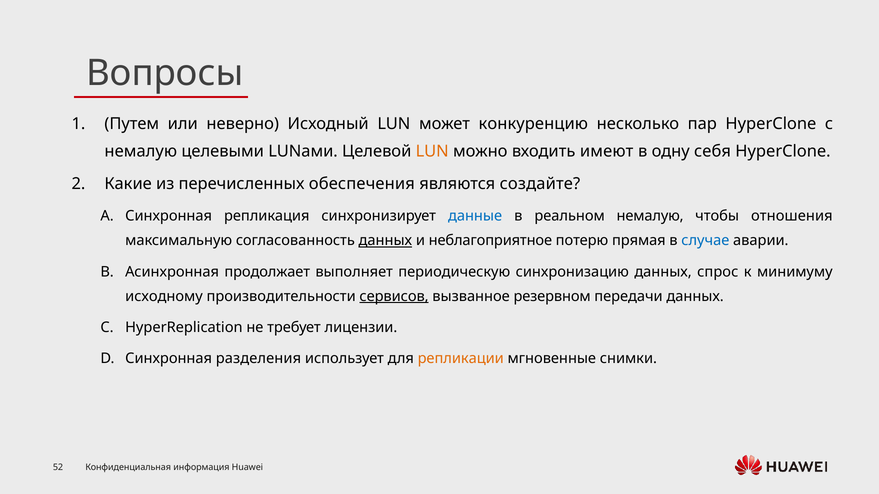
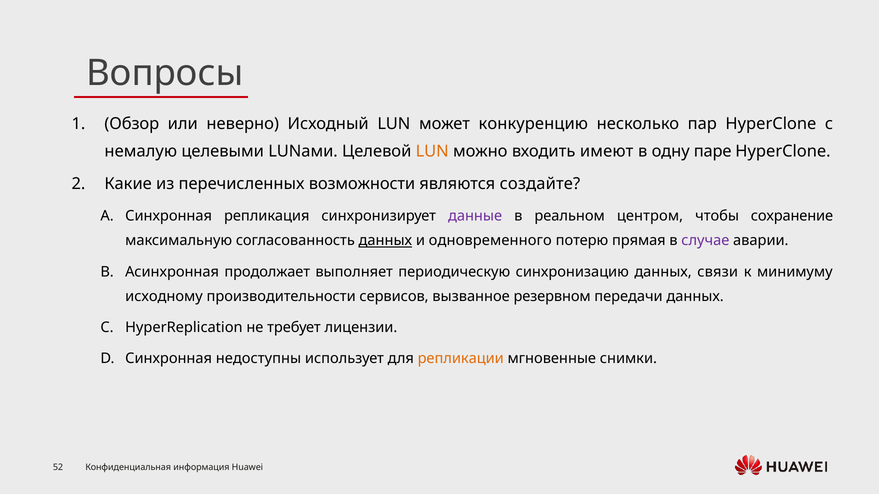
Путем: Путем -> Обзор
себя: себя -> паре
обеспечения: обеспечения -> возможности
данные colour: blue -> purple
реальном немалую: немалую -> центром
отношения: отношения -> сохранение
неблагоприятное: неблагоприятное -> одновременного
случае colour: blue -> purple
спрос: спрос -> связи
сервисов underline: present -> none
разделения: разделения -> недоступны
